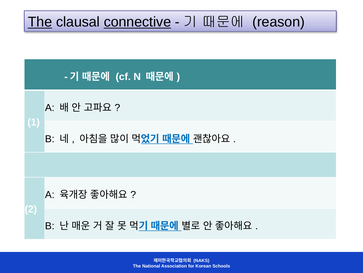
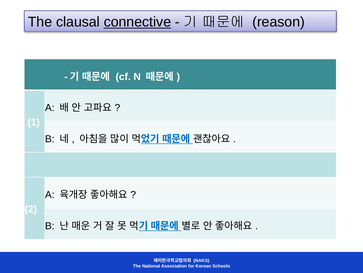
The at (40, 22) underline: present -> none
